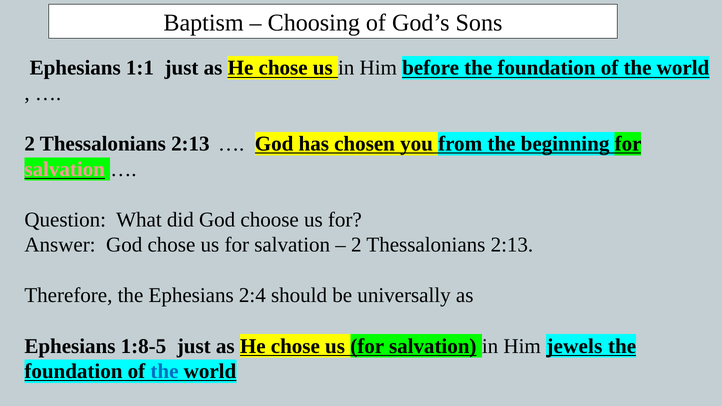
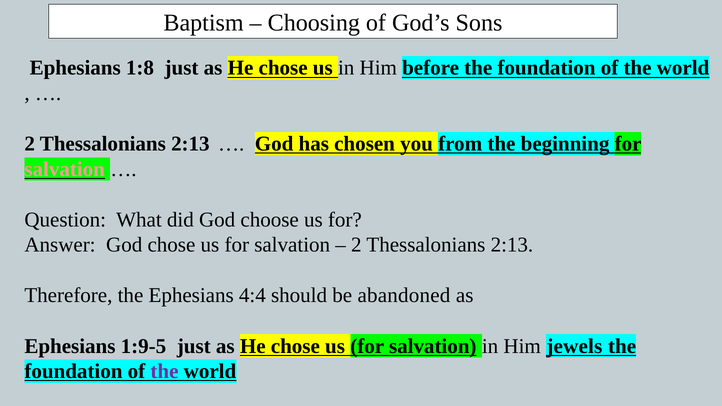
1:1: 1:1 -> 1:8
2:4: 2:4 -> 4:4
universally: universally -> abandoned
1:8-5: 1:8-5 -> 1:9-5
the at (164, 371) colour: blue -> purple
